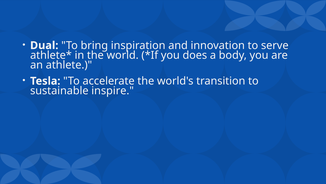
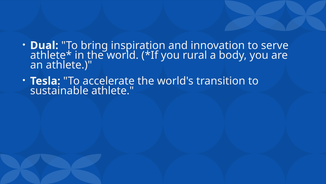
does: does -> rural
sustainable inspire: inspire -> athlete
